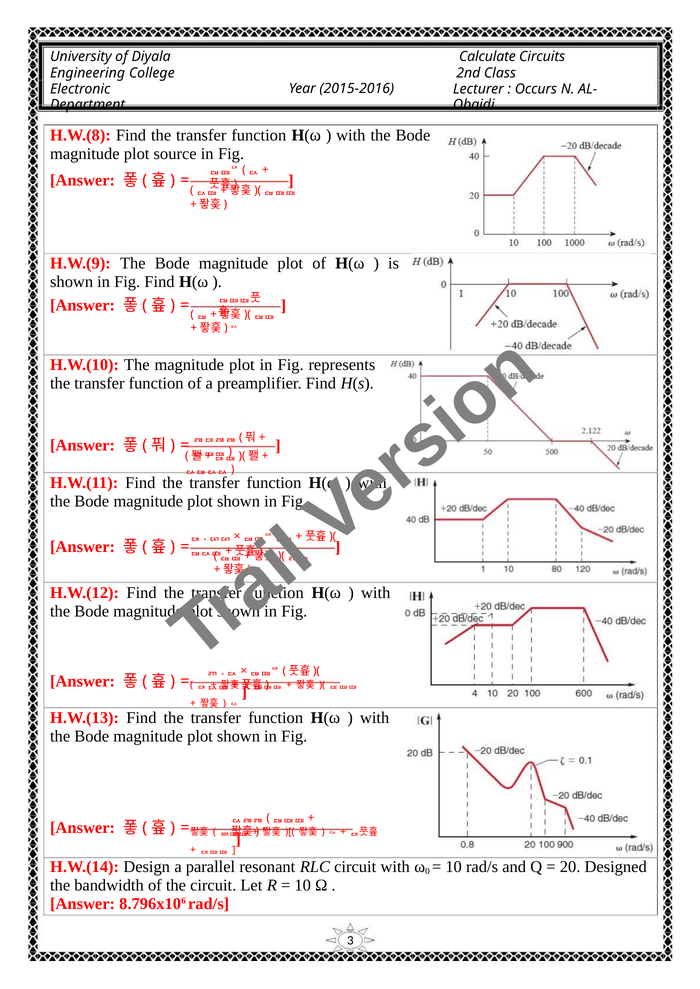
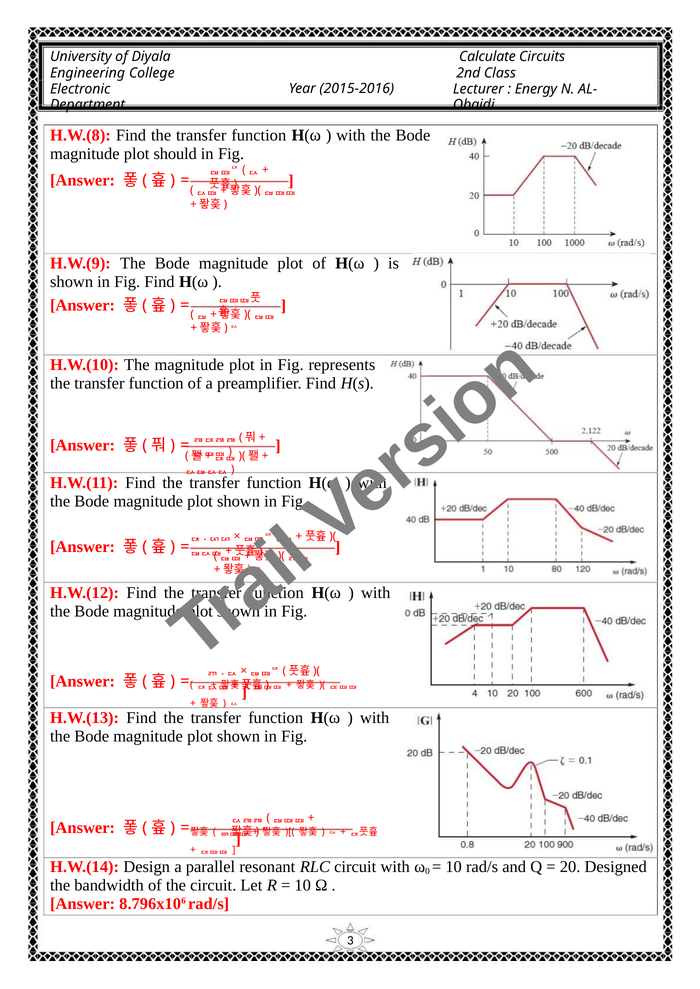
Occurs: Occurs -> Energy
source: source -> should
